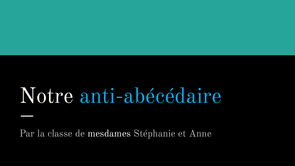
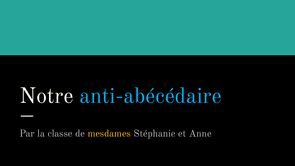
mesdames colour: white -> yellow
